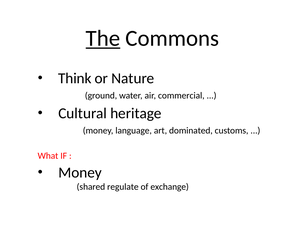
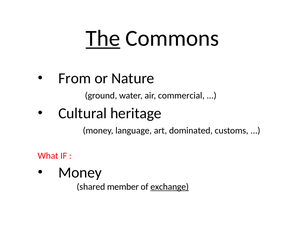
Think: Think -> From
regulate: regulate -> member
exchange underline: none -> present
